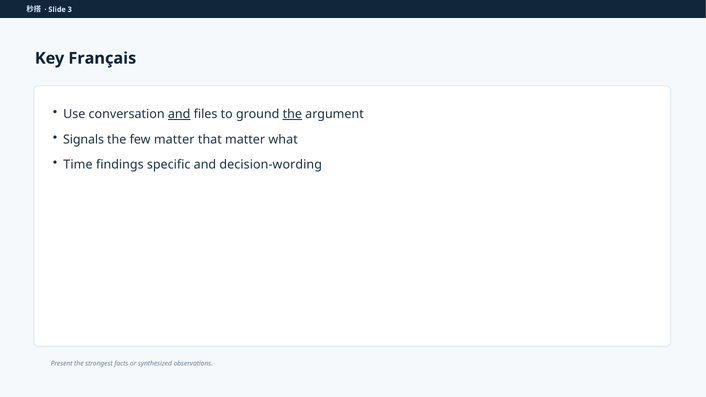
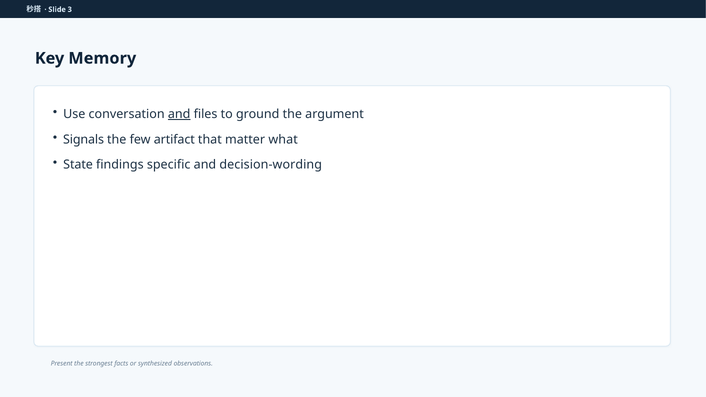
Français: Français -> Memory
the at (292, 114) underline: present -> none
few matter: matter -> artifact
Time: Time -> State
